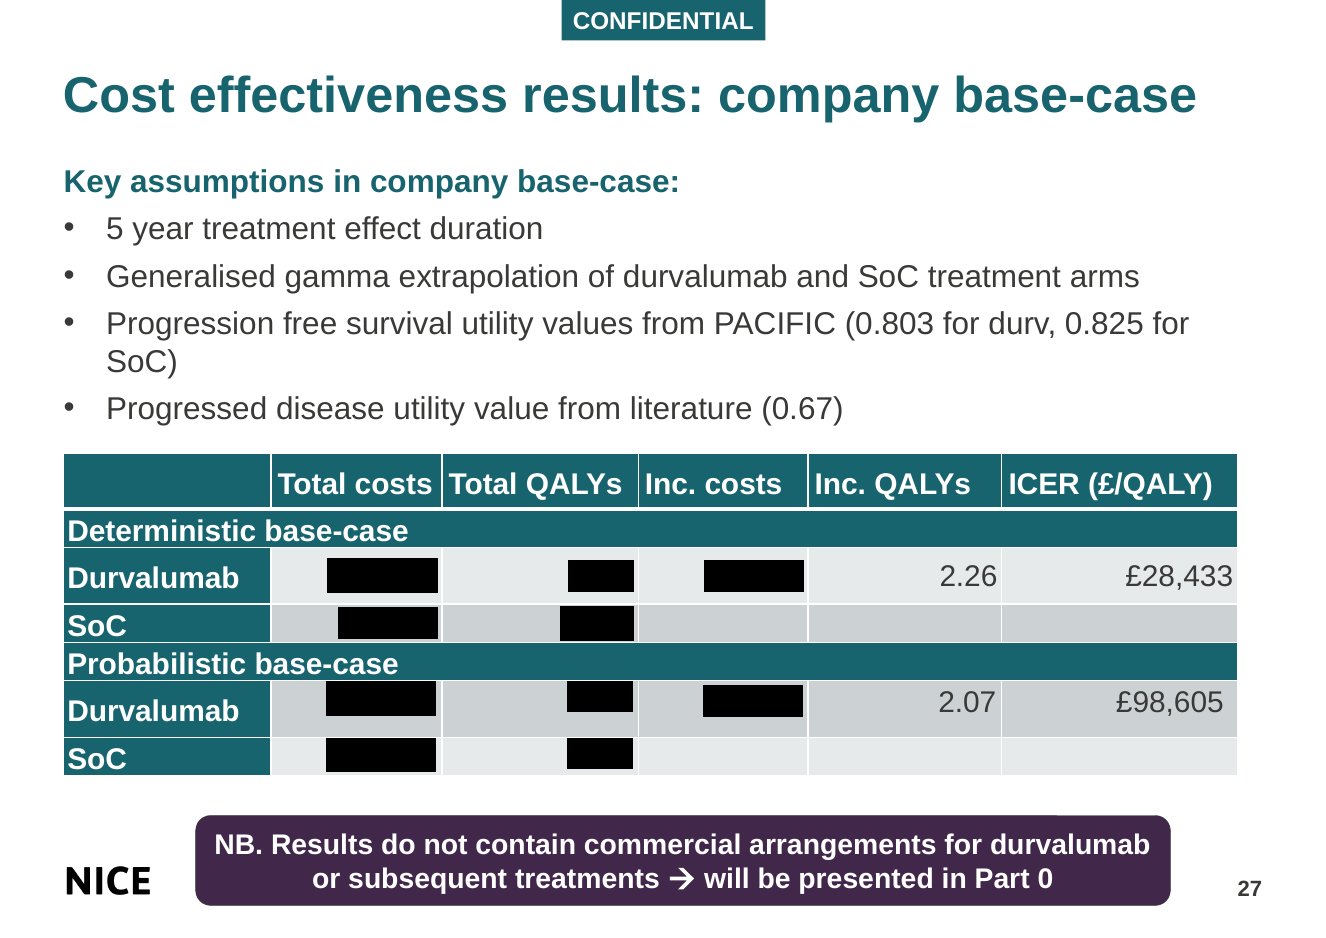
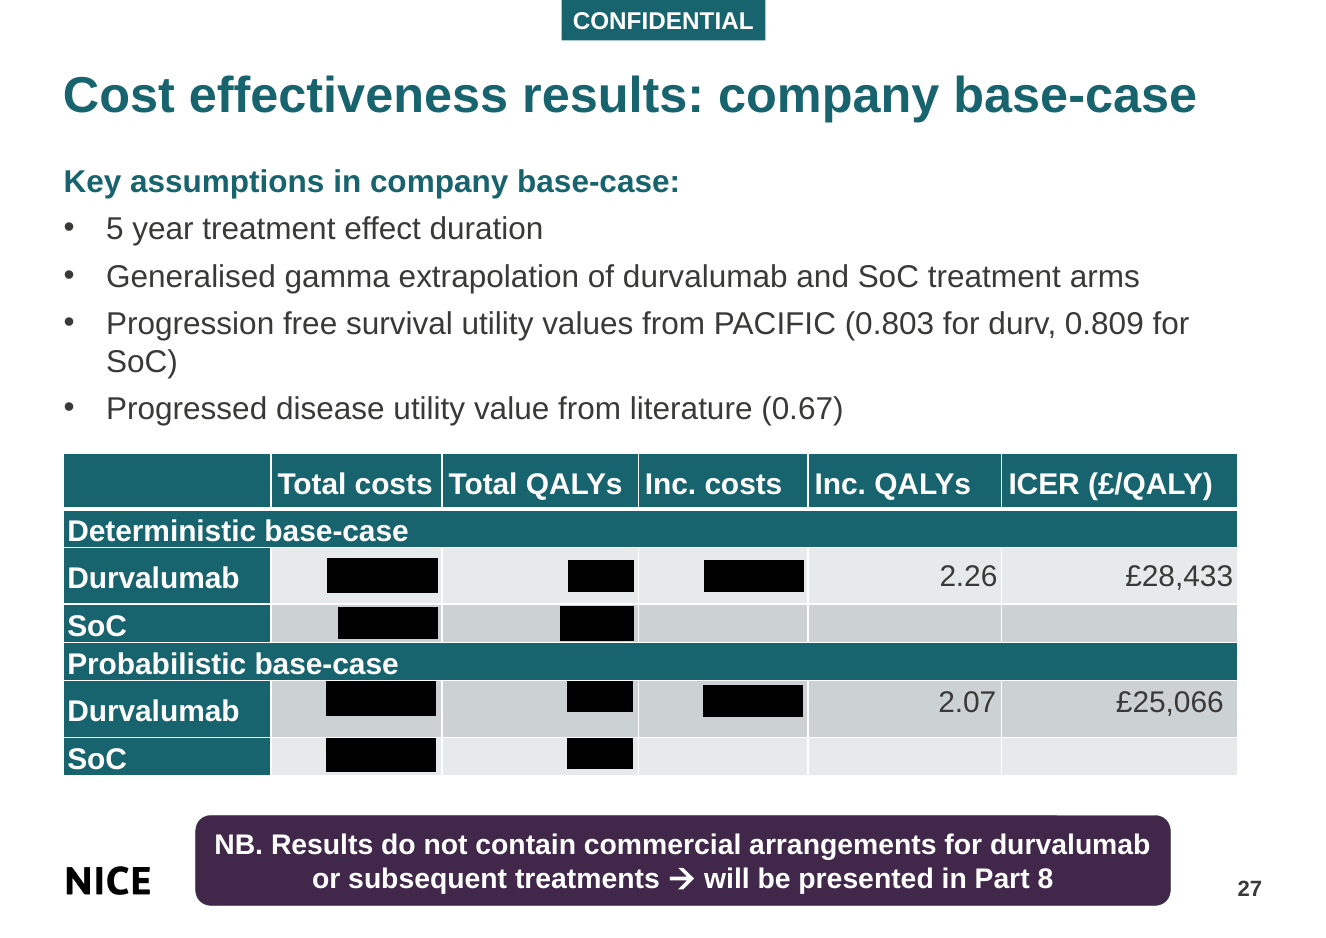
0.825: 0.825 -> 0.809
£98,605: £98,605 -> £25,066
0: 0 -> 8
